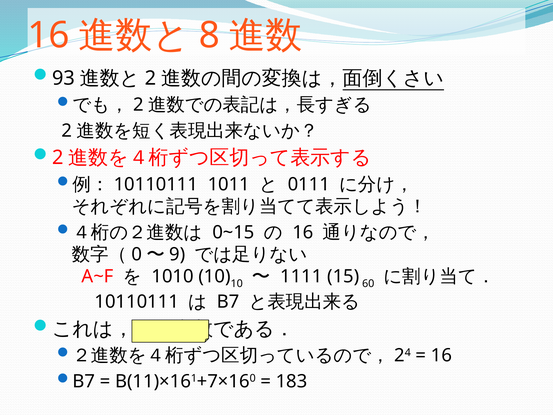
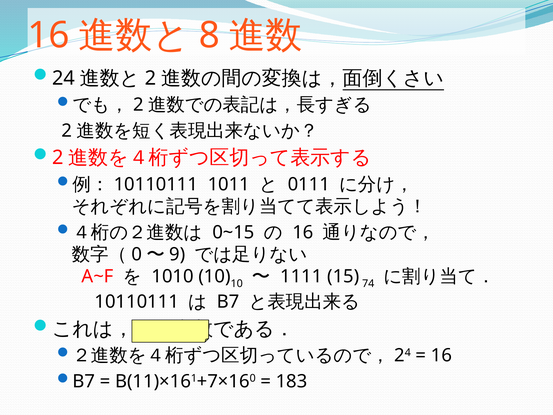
93 at (63, 78): 93 -> 24
60: 60 -> 74
